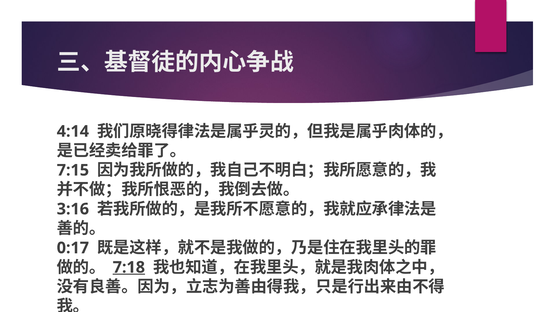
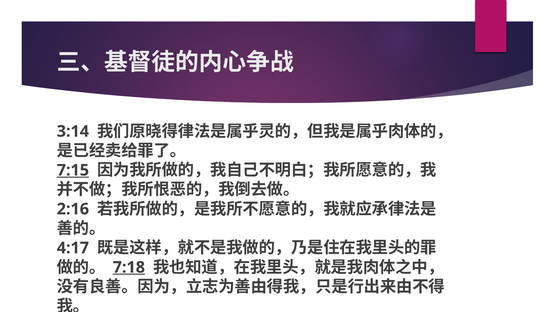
4:14: 4:14 -> 3:14
7:15 underline: none -> present
3:16: 3:16 -> 2:16
0:17: 0:17 -> 4:17
